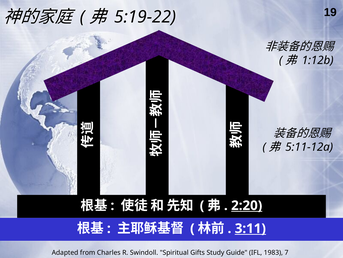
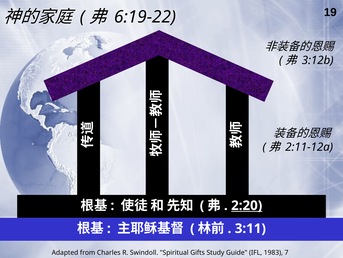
5:19-22: 5:19-22 -> 6:19-22
1:12b: 1:12b -> 3:12b
5:11-12a: 5:11-12a -> 2:11-12a
3:11 underline: present -> none
